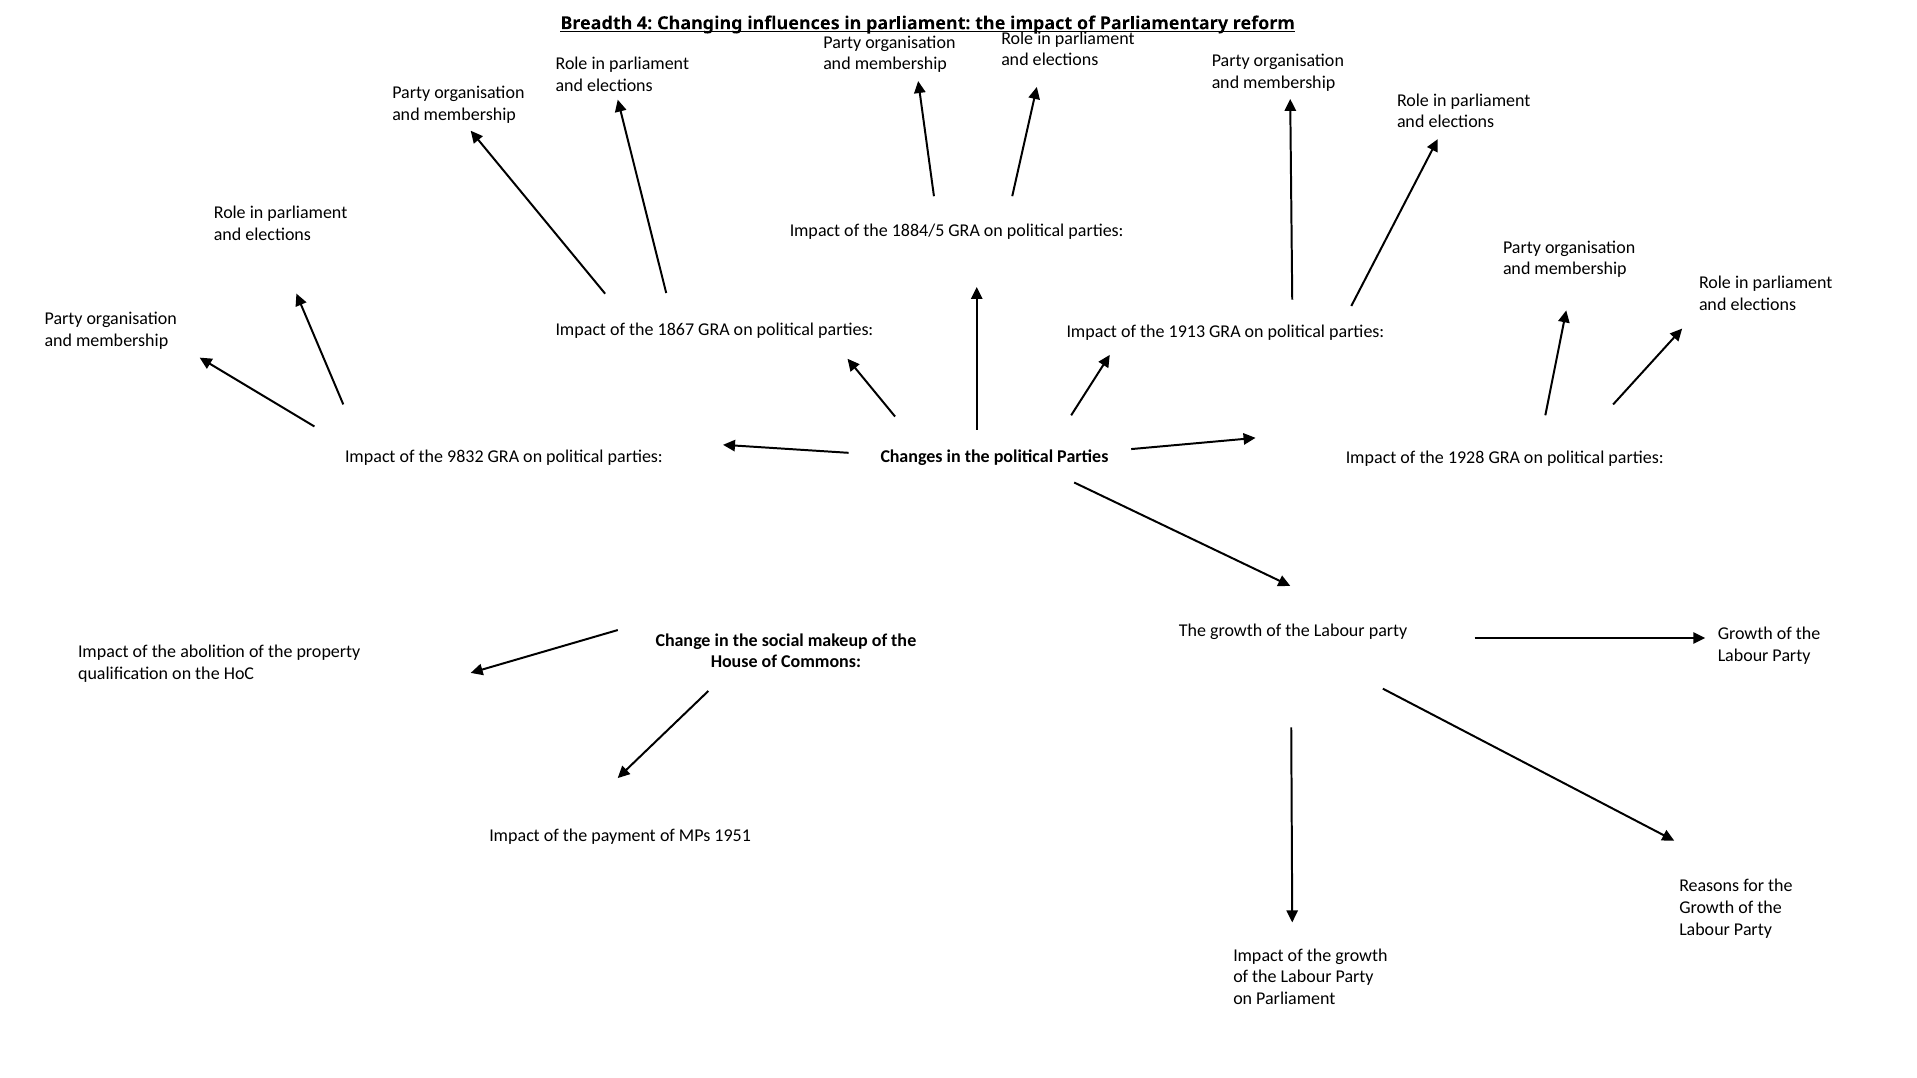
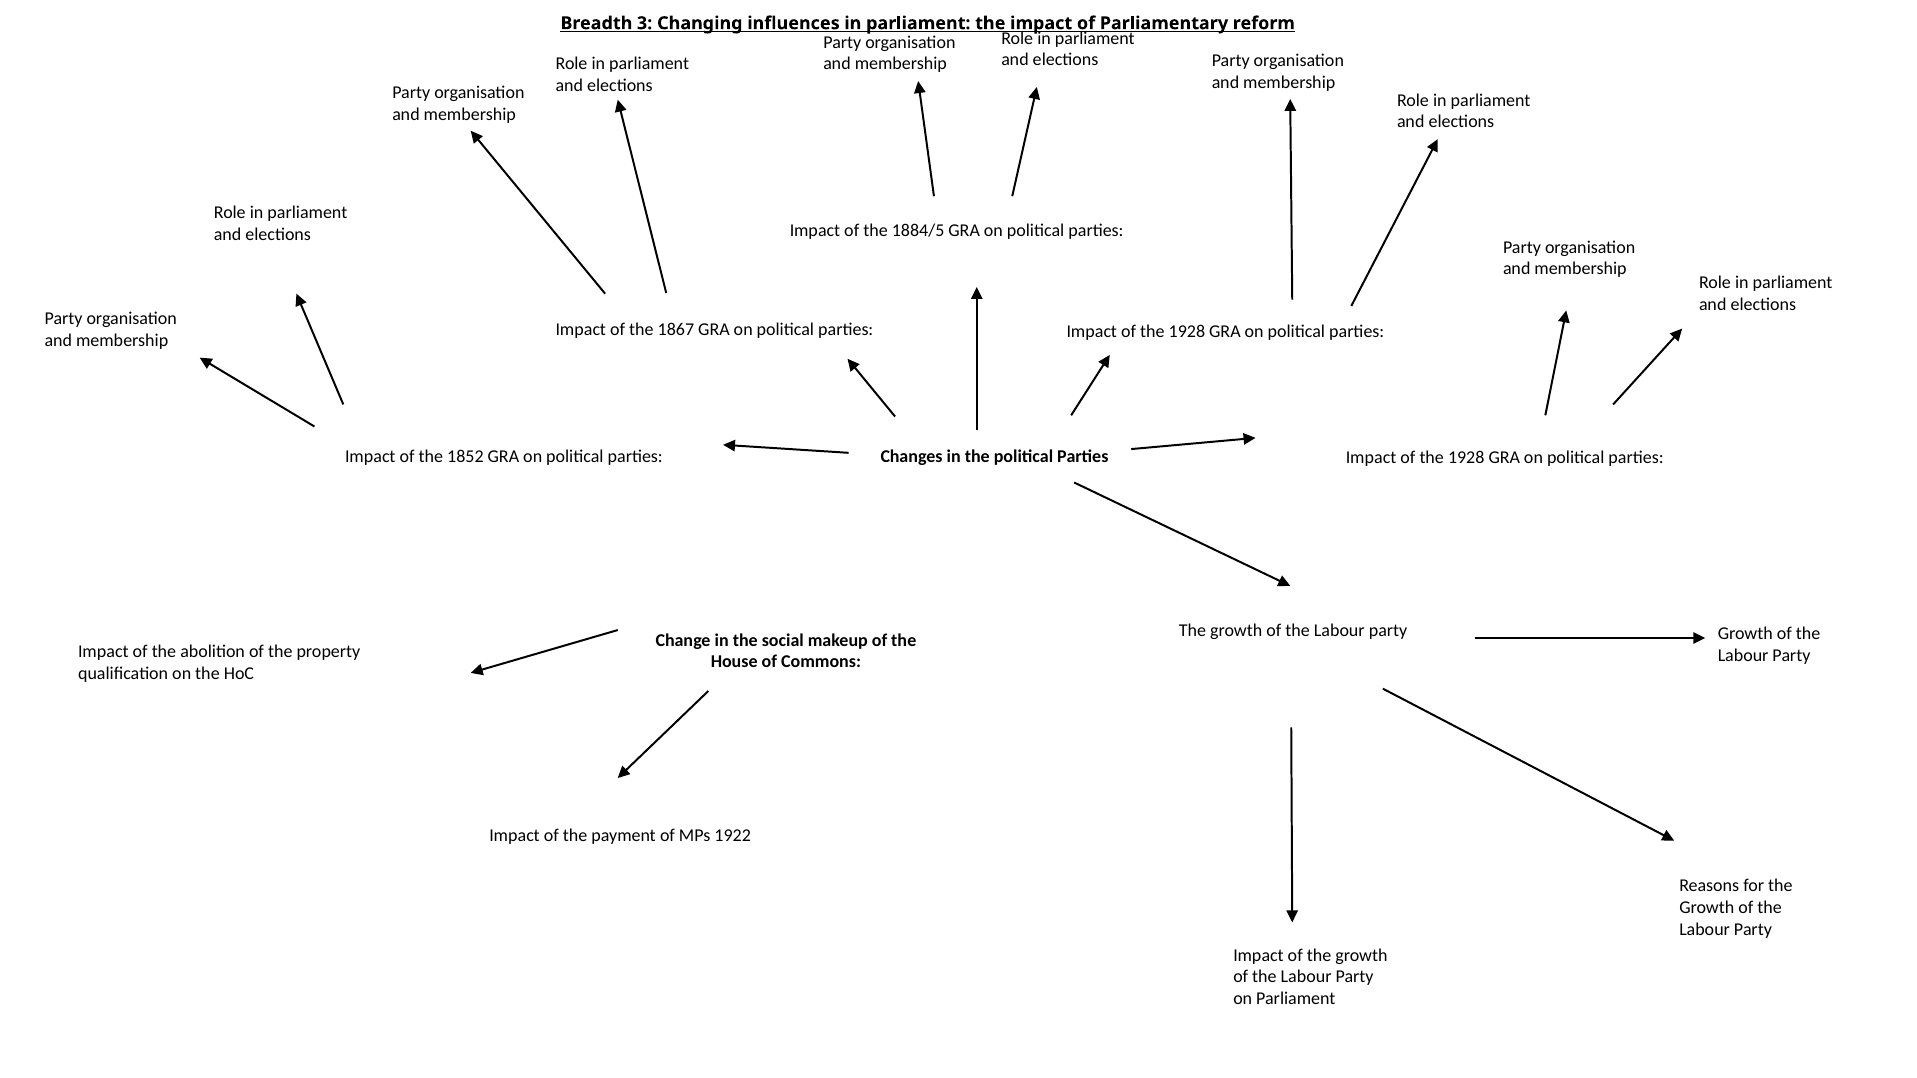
4: 4 -> 3
1913 at (1187, 332): 1913 -> 1928
9832: 9832 -> 1852
1951: 1951 -> 1922
